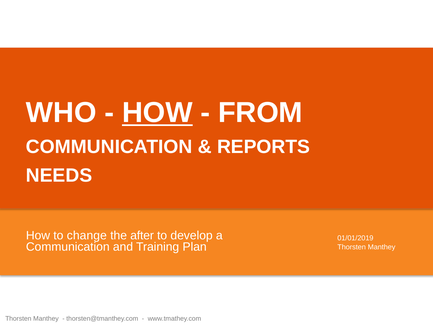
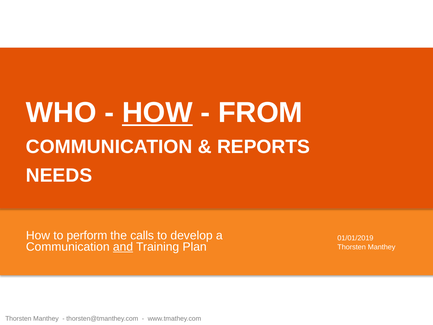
change: change -> perform
after: after -> calls
and underline: none -> present
